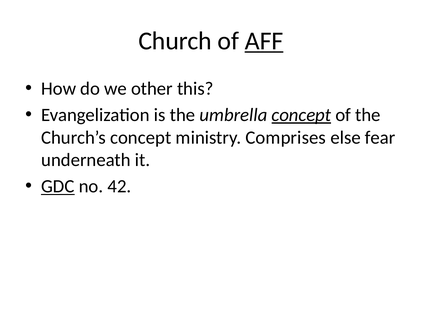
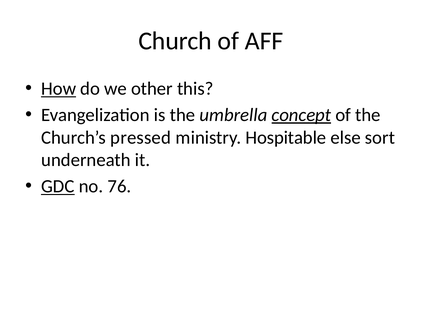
AFF underline: present -> none
How underline: none -> present
Church’s concept: concept -> pressed
Comprises: Comprises -> Hospitable
fear: fear -> sort
42: 42 -> 76
